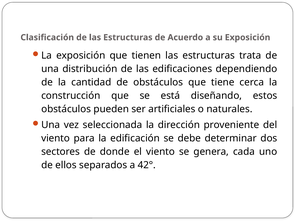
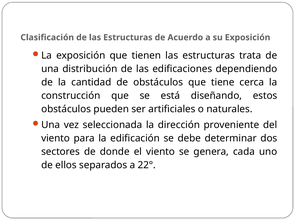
42°: 42° -> 22°
